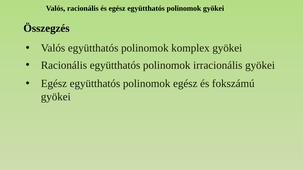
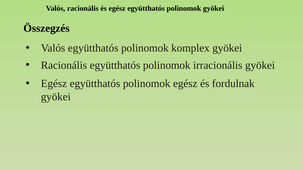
fokszámú: fokszámú -> fordulnak
